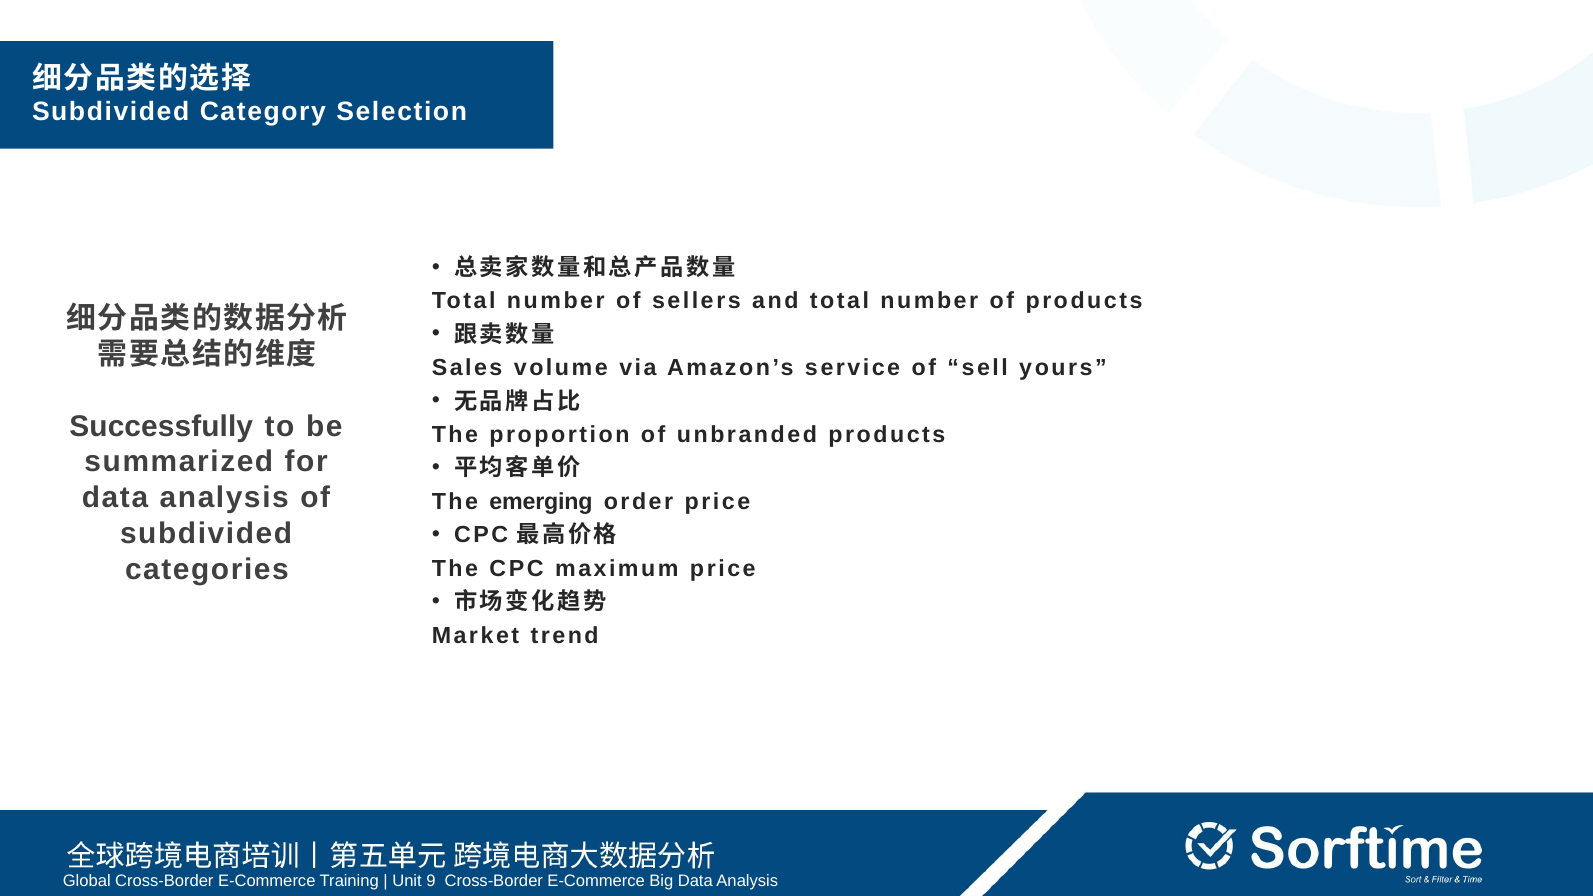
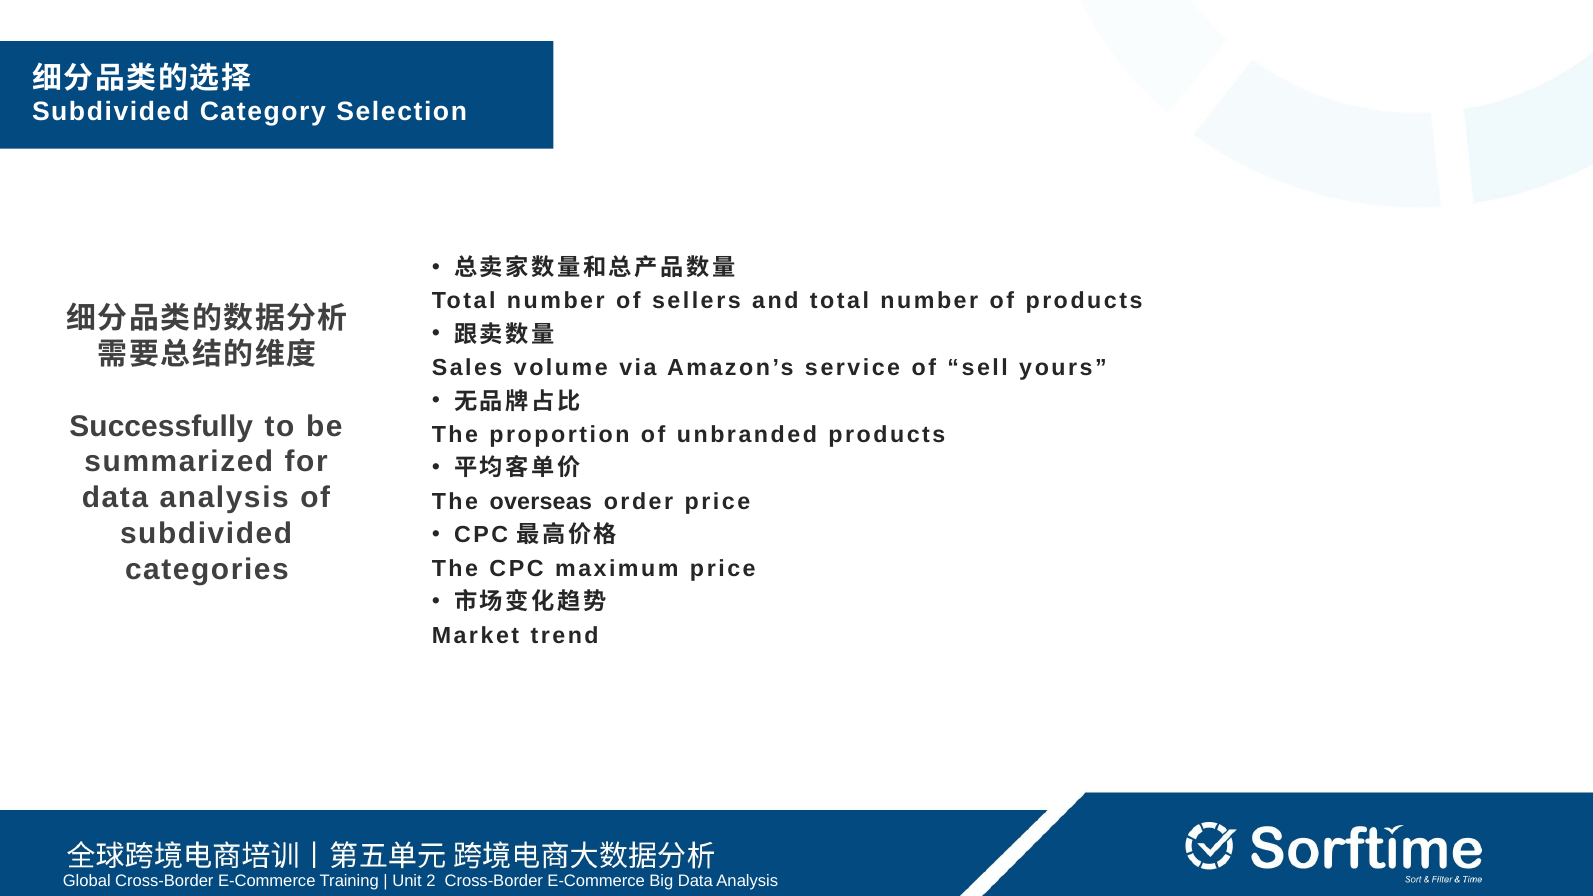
emerging: emerging -> overseas
9: 9 -> 2
